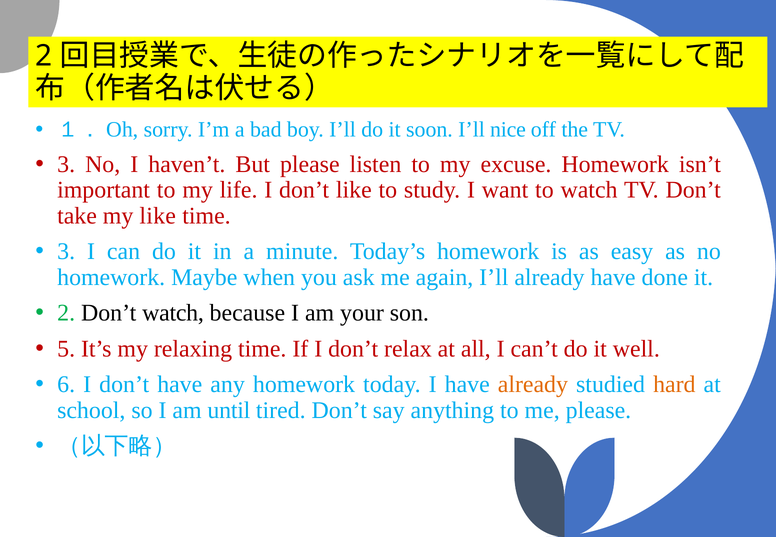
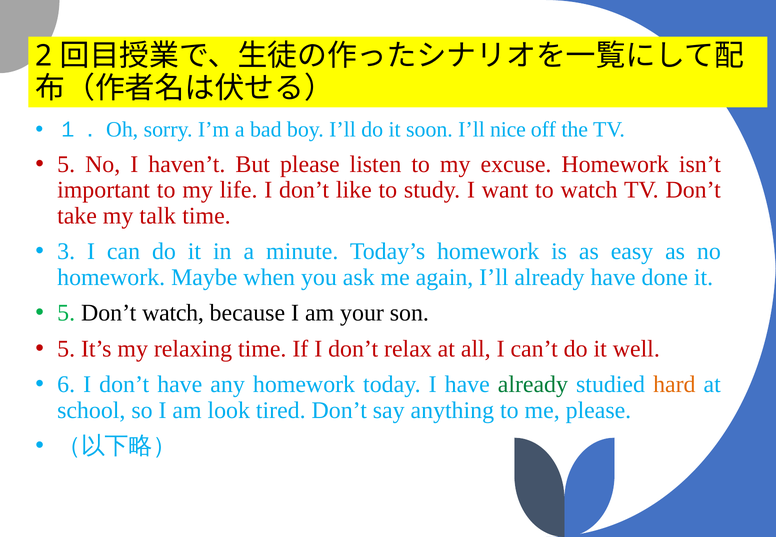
3 at (66, 164): 3 -> 5
my like: like -> talk
2 at (66, 313): 2 -> 5
already at (533, 385) colour: orange -> green
until: until -> look
